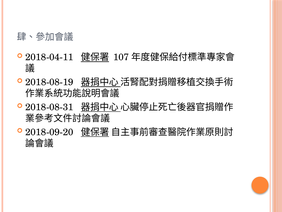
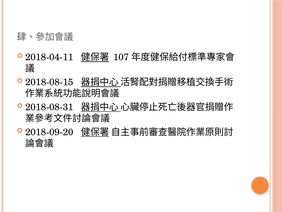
2018-08-19: 2018-08-19 -> 2018-08-15
